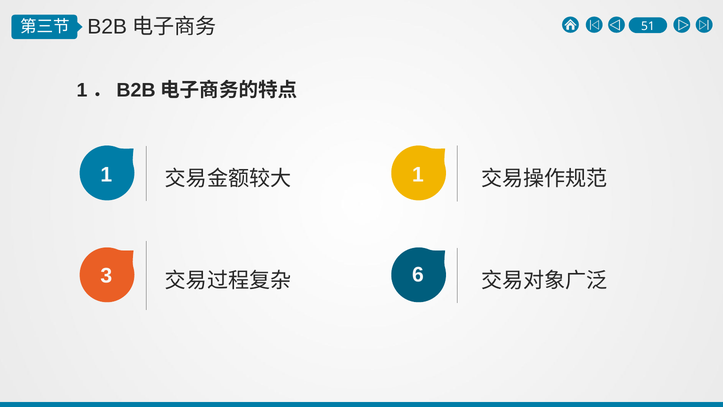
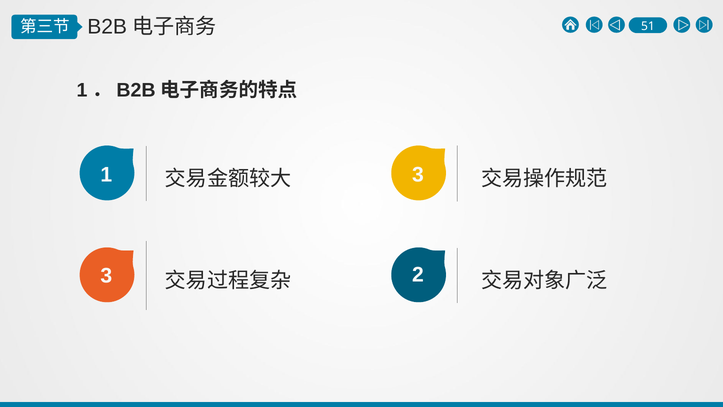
1 1: 1 -> 3
6: 6 -> 2
